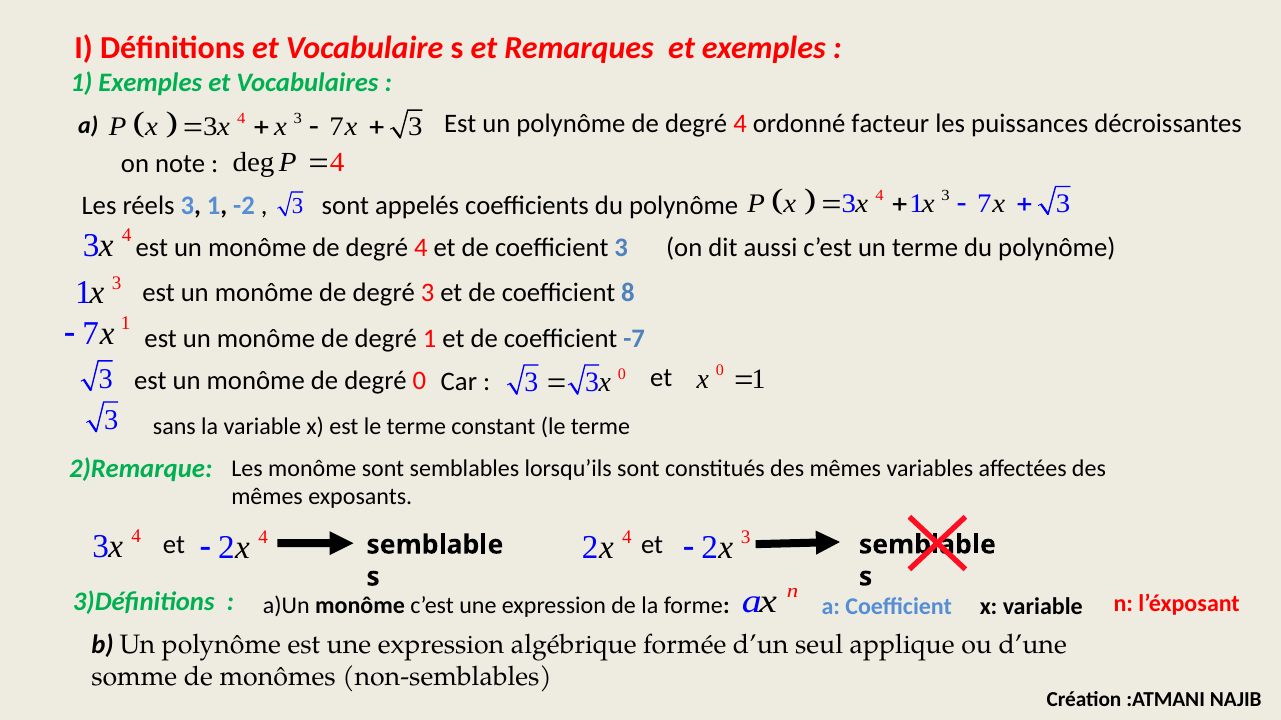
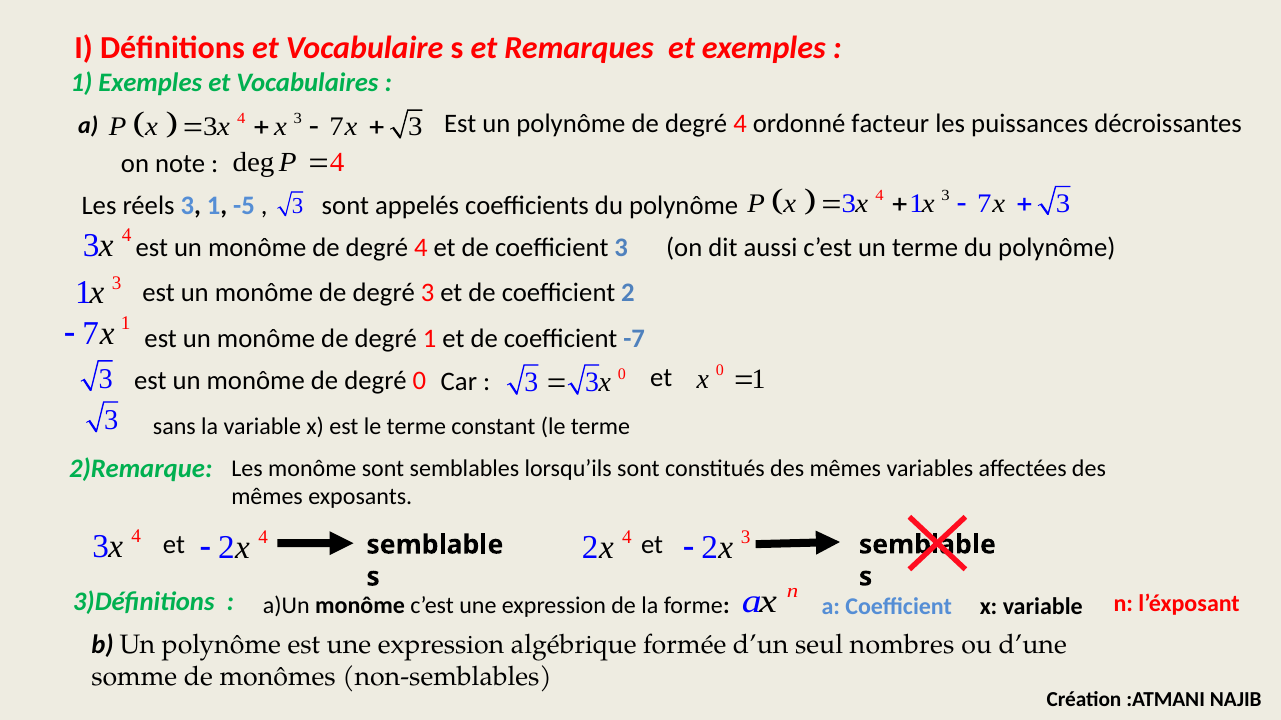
-2: -2 -> -5
8: 8 -> 2
applique: applique -> nombres
